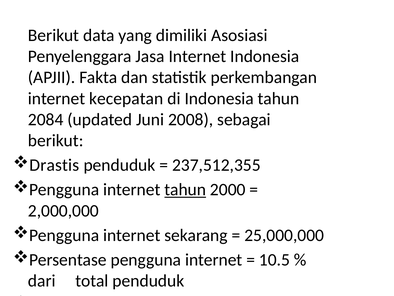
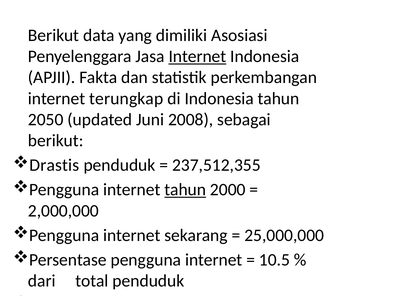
Internet at (197, 56) underline: none -> present
kecepatan: kecepatan -> terungkap
2084: 2084 -> 2050
